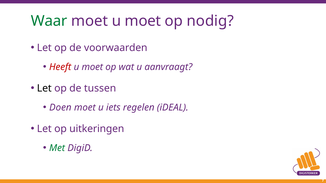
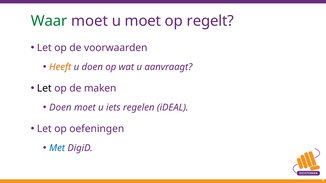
nodig: nodig -> regelt
Heeft colour: red -> orange
moet at (92, 67): moet -> doen
tussen: tussen -> maken
uitkeringen: uitkeringen -> oefeningen
Met colour: green -> blue
